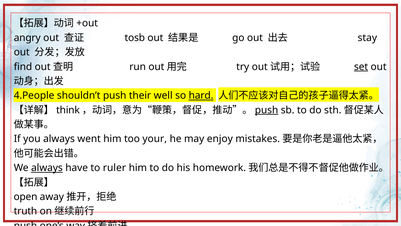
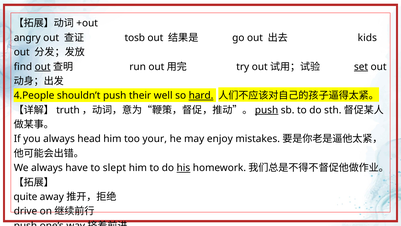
stay: stay -> kids
out at (43, 67) underline: none -> present
think: think -> truth
went: went -> head
always at (47, 168) underline: present -> none
ruler: ruler -> slept
his underline: none -> present
open: open -> quite
truth: truth -> drive
